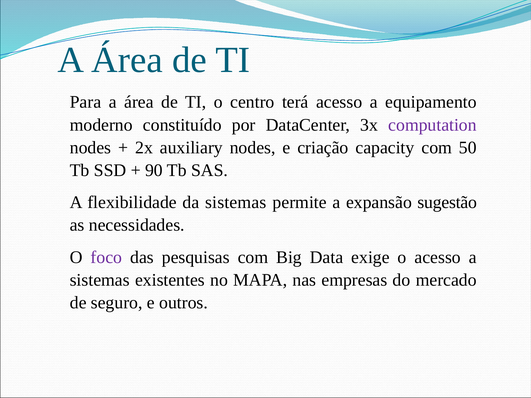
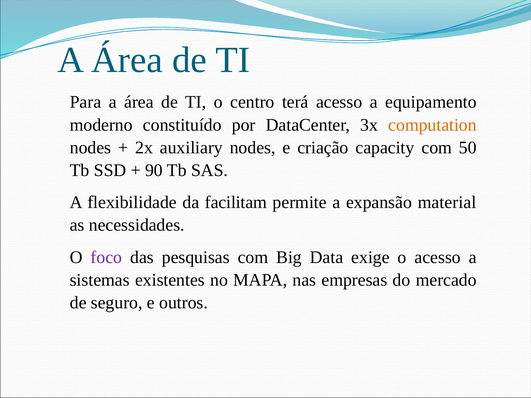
computation colour: purple -> orange
da sistemas: sistemas -> facilitam
sugestão: sugestão -> material
